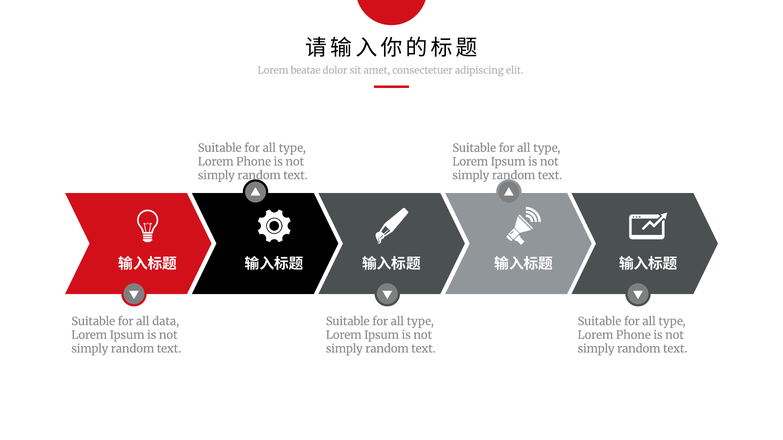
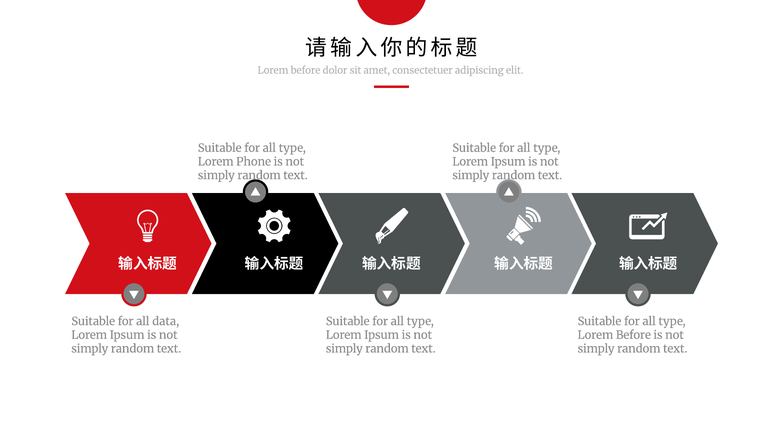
beatae at (306, 70): beatae -> before
Phone at (633, 335): Phone -> Before
